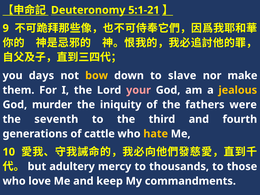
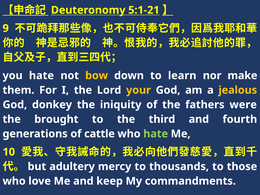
you days: days -> hate
slave: slave -> learn
your colour: pink -> yellow
murder: murder -> donkey
seventh: seventh -> brought
hate at (156, 134) colour: yellow -> light green
